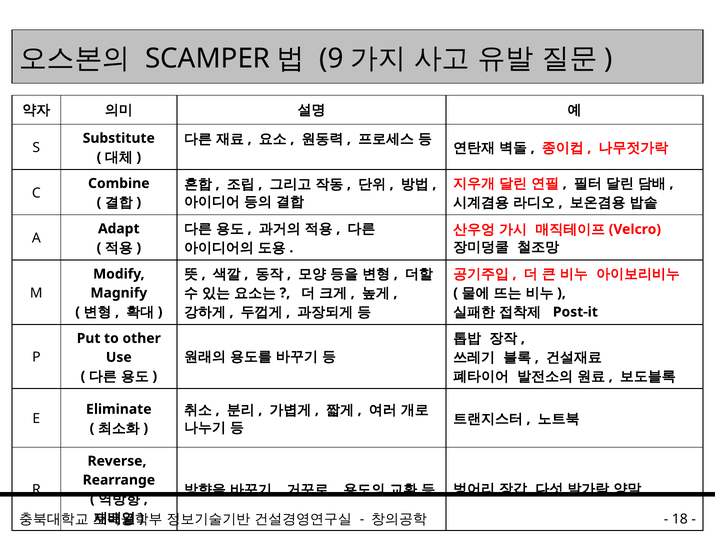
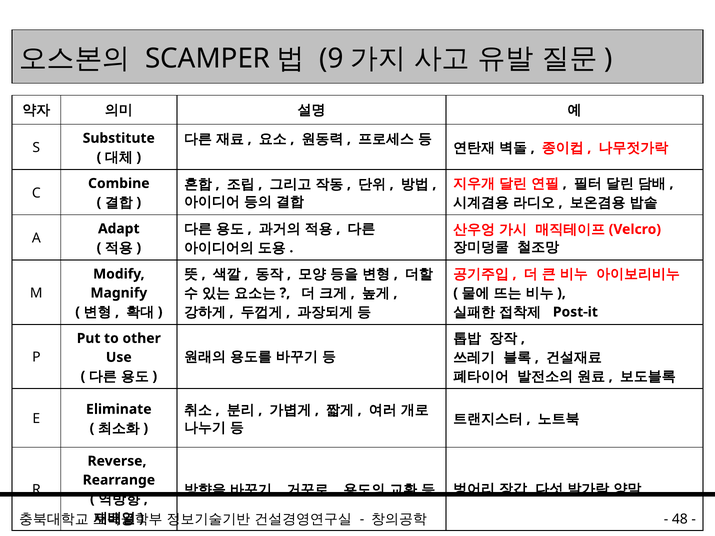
18: 18 -> 48
